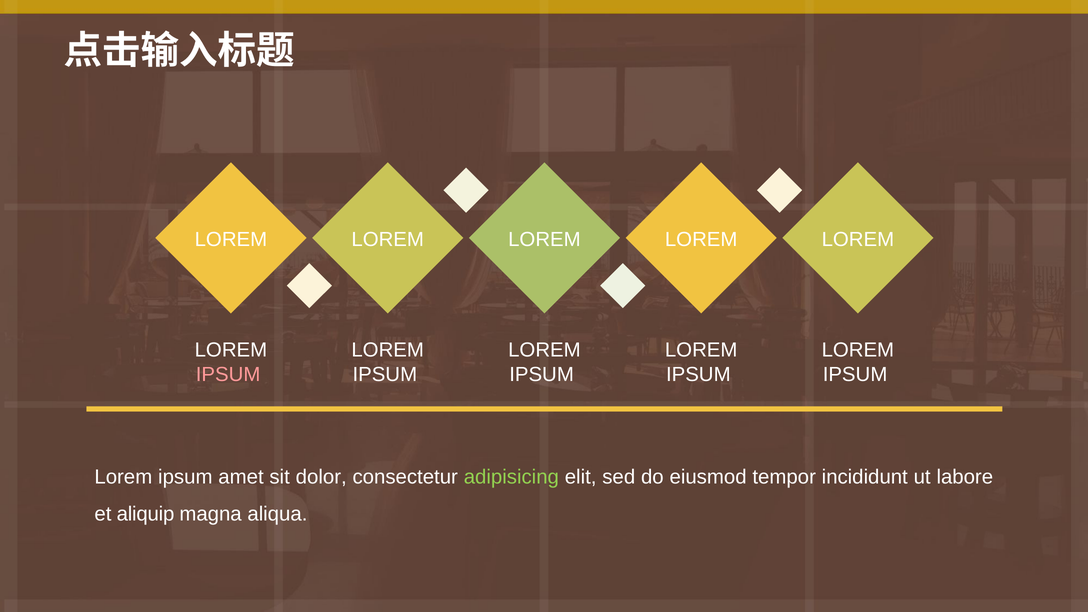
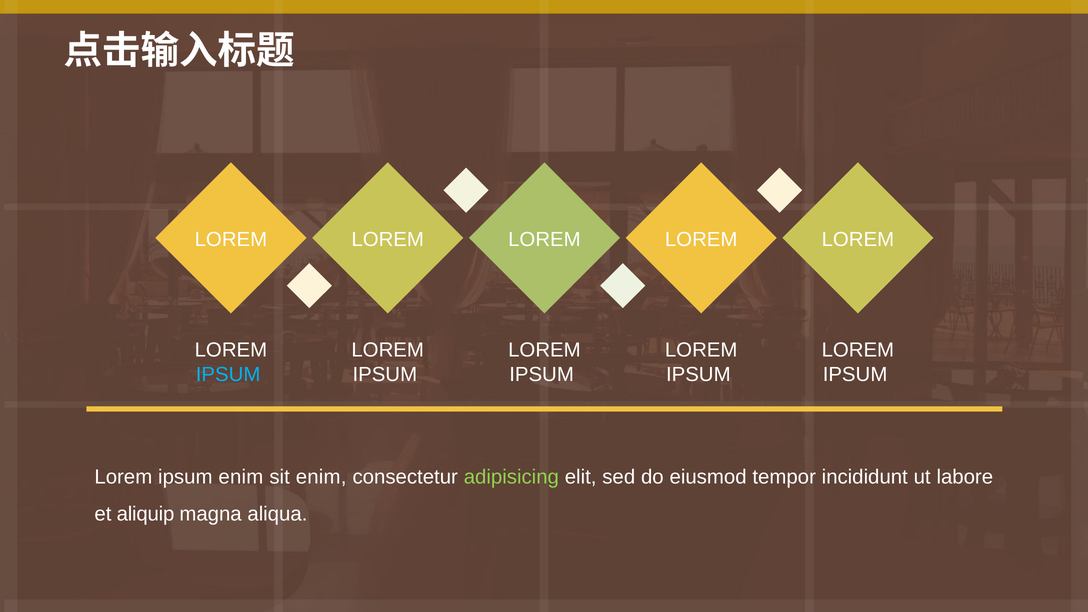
IPSUM at (228, 374) colour: pink -> light blue
ipsum amet: amet -> enim
sit dolor: dolor -> enim
